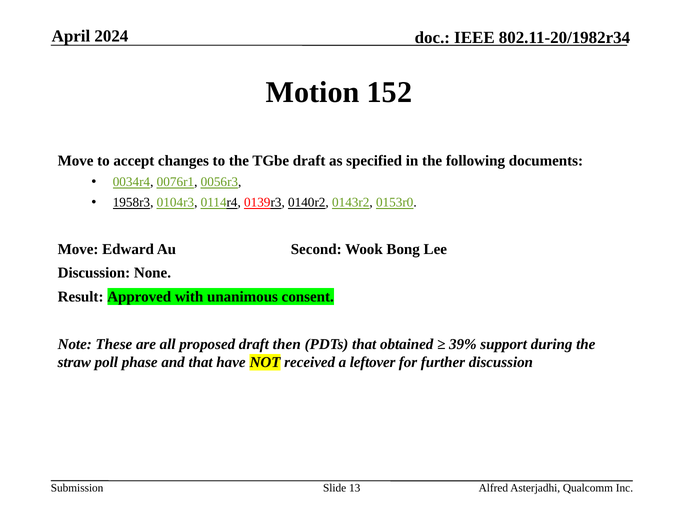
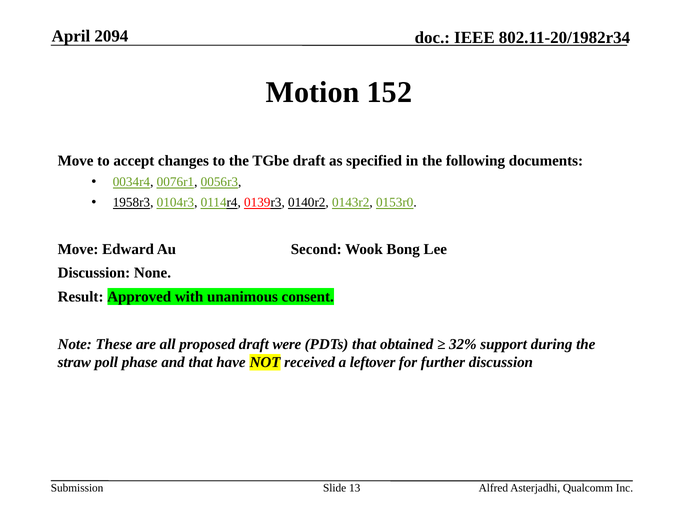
2024: 2024 -> 2094
then: then -> were
39%: 39% -> 32%
